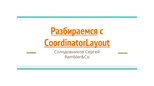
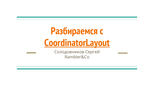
Разбираемся underline: present -> none
